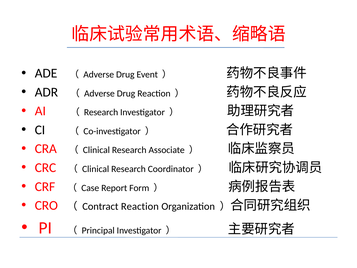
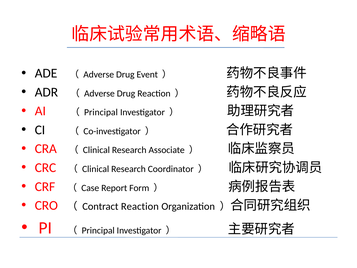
Research at (101, 112): Research -> Principal
